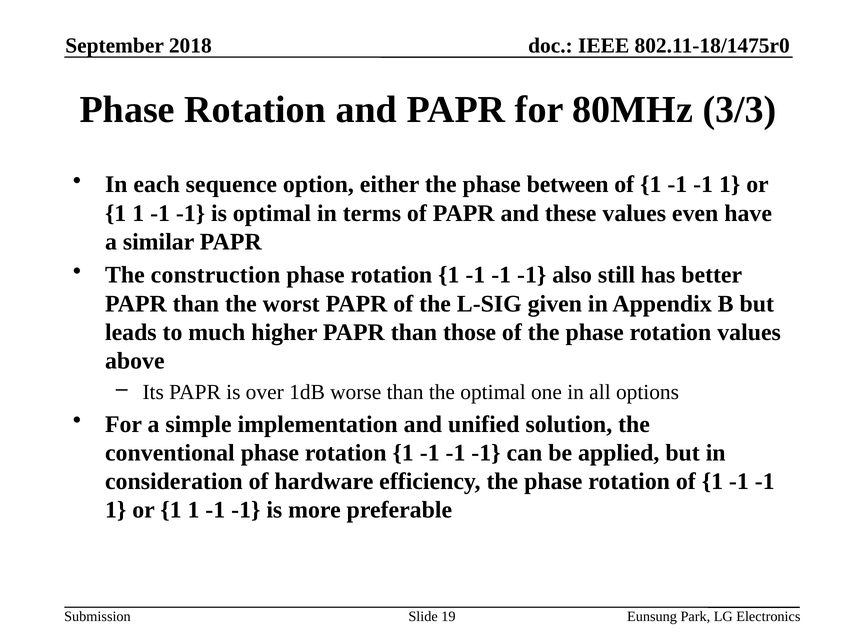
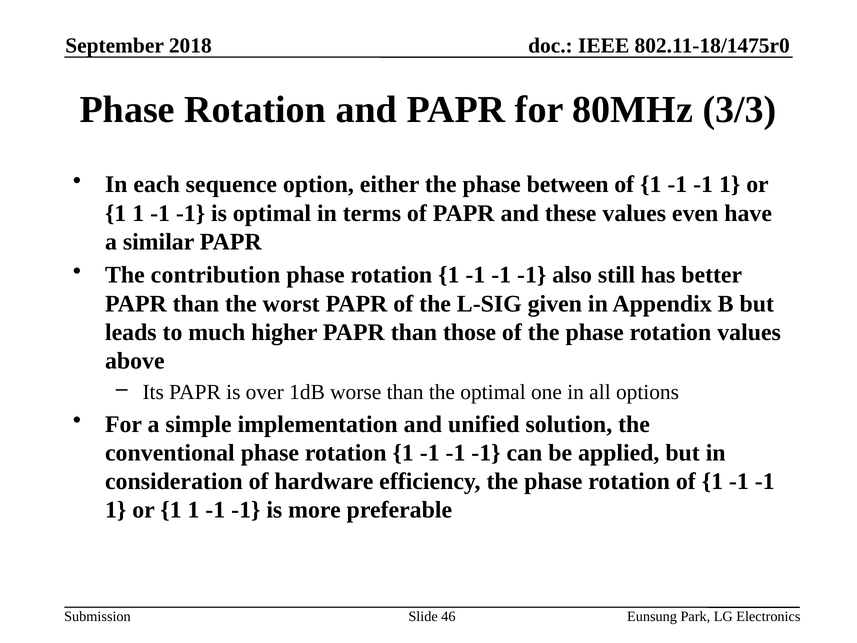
construction: construction -> contribution
19: 19 -> 46
